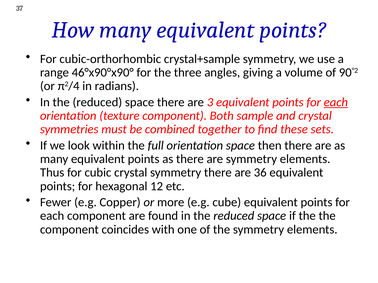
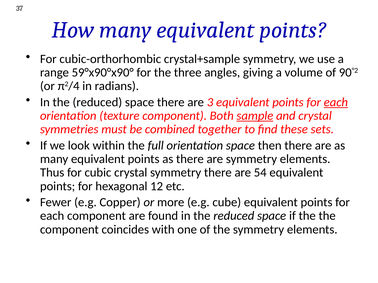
46°x90°x90°: 46°x90°x90° -> 59°x90°x90°
sample underline: none -> present
36: 36 -> 54
